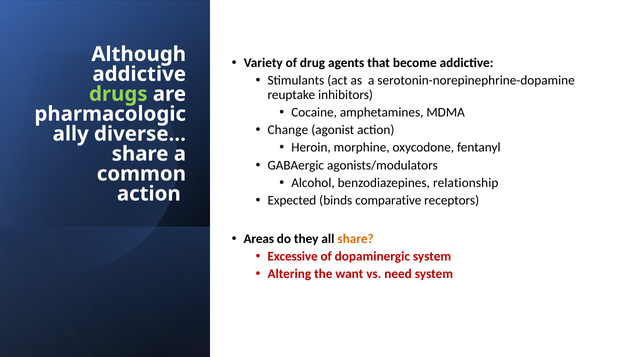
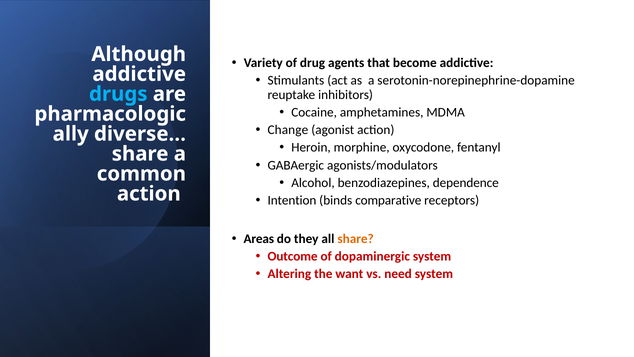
drugs colour: light green -> light blue
relationship: relationship -> dependence
Expected: Expected -> Intention
Excessive: Excessive -> Outcome
